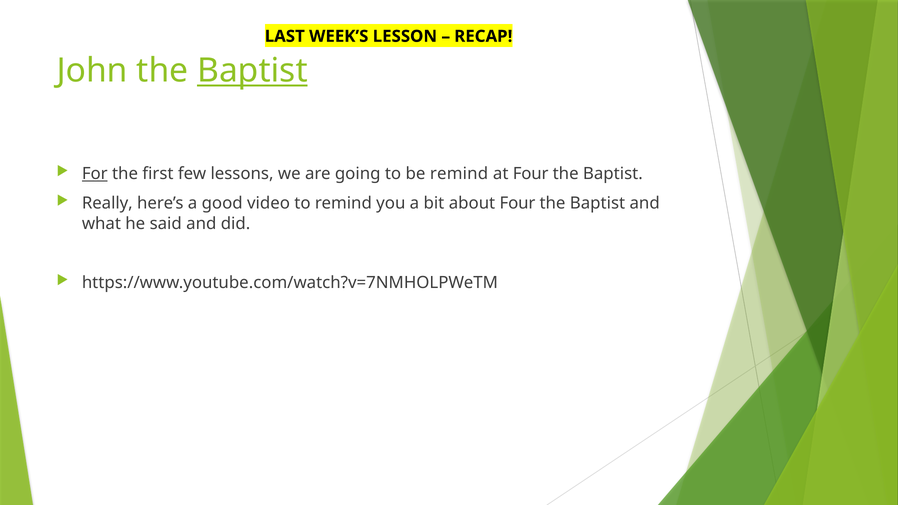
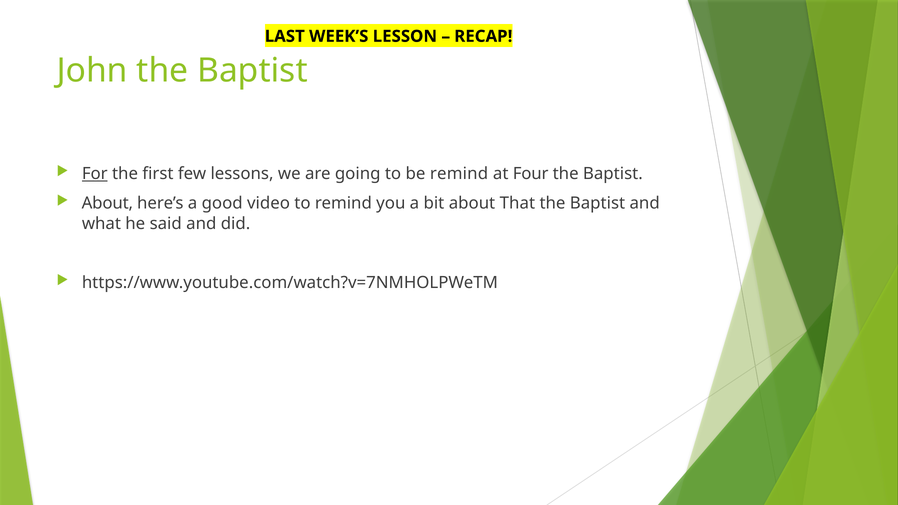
Baptist at (252, 71) underline: present -> none
Really at (107, 203): Really -> About
about Four: Four -> That
